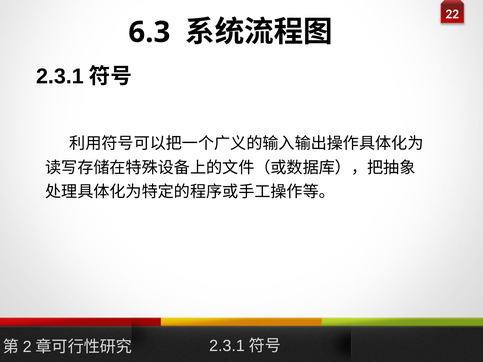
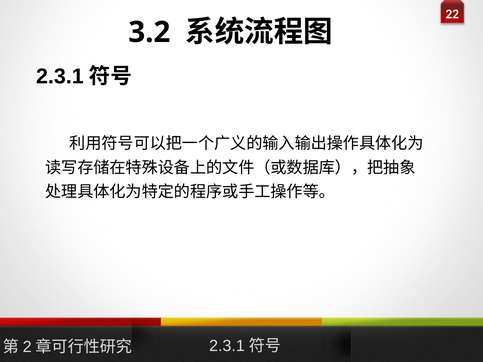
6.3: 6.3 -> 3.2
